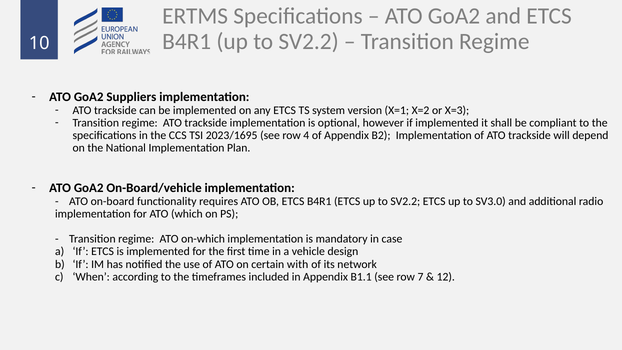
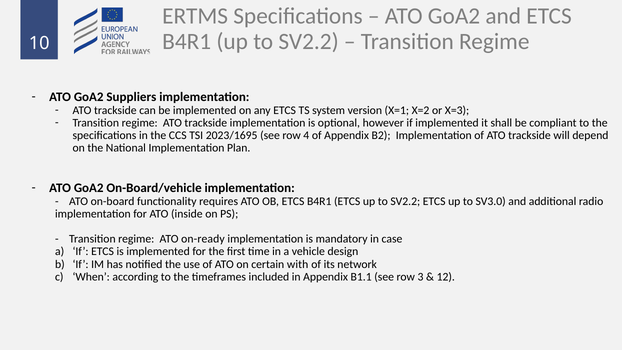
which: which -> inside
on-which: on-which -> on-ready
7: 7 -> 3
